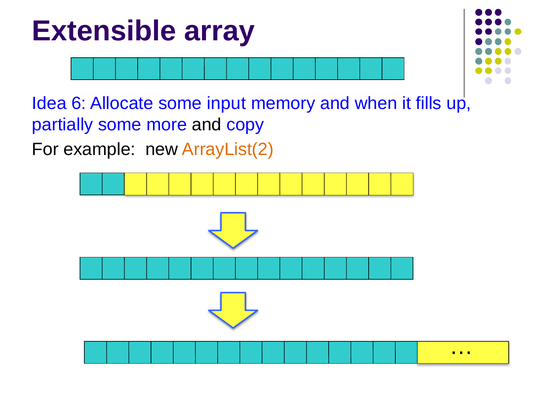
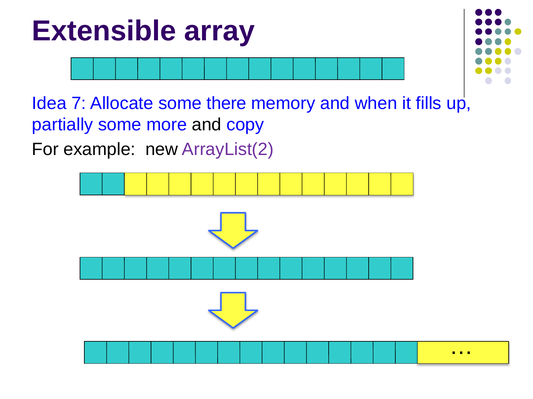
6: 6 -> 7
input: input -> there
ArrayList(2 colour: orange -> purple
